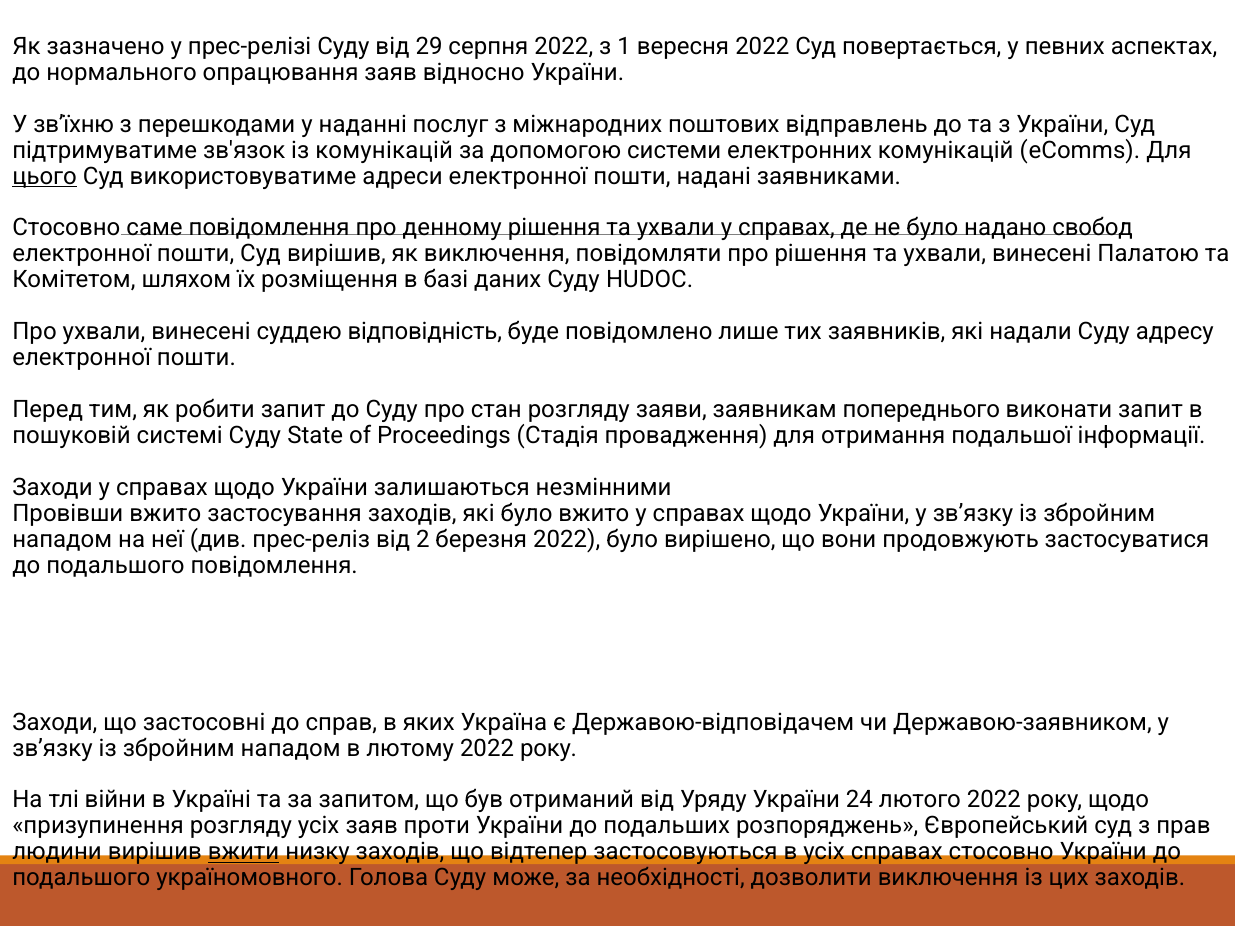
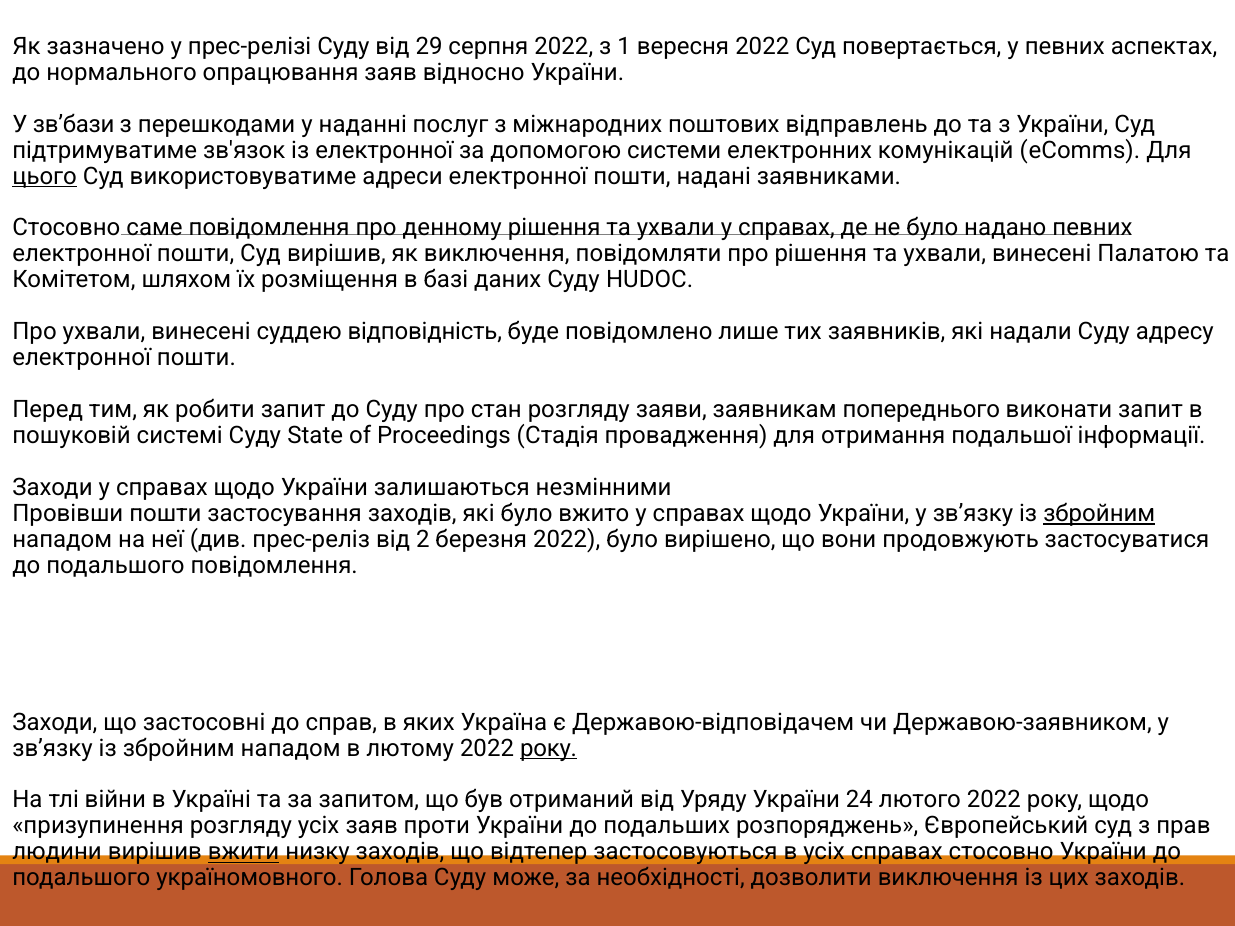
зв’їхню: зв’їхню -> зв’бази
із комунікацій: комунікацій -> електронної
надано свобод: свобод -> певних
Провівши вжито: вжито -> пошти
збройним at (1099, 514) underline: none -> present
року at (549, 748) underline: none -> present
